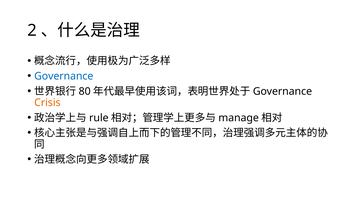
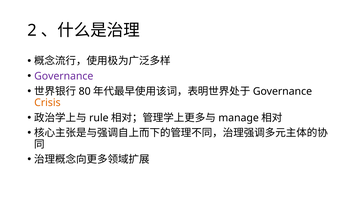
Governance at (64, 76) colour: blue -> purple
